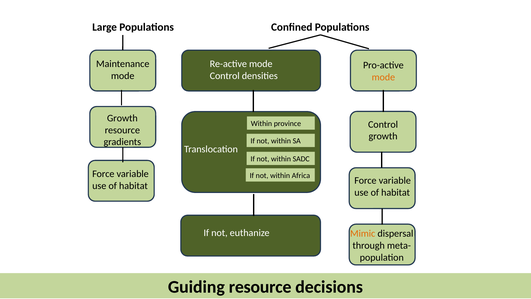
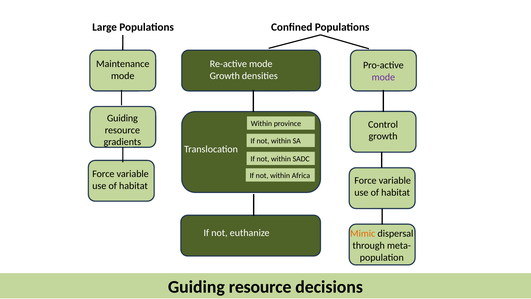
Control at (225, 76): Control -> Growth
mode at (383, 77) colour: orange -> purple
Growth at (122, 118): Growth -> Guiding
